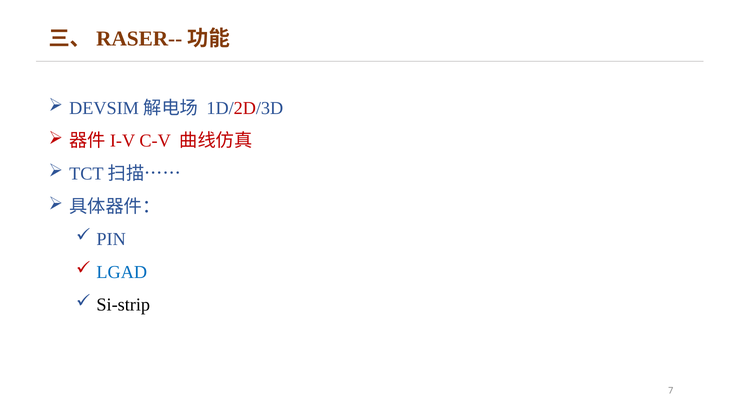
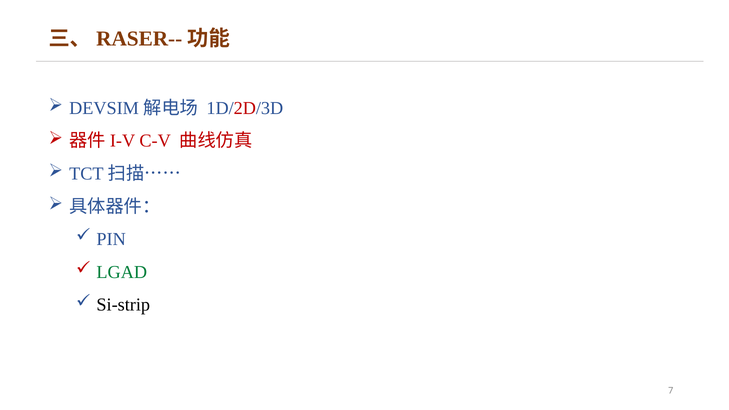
LGAD colour: blue -> green
